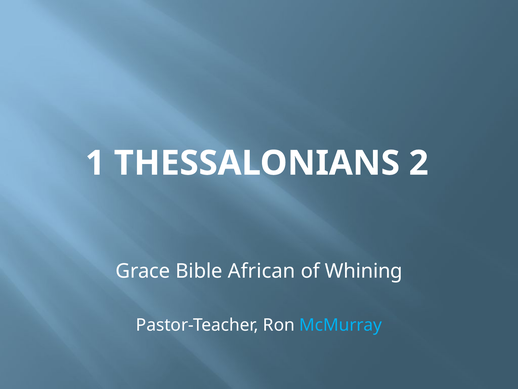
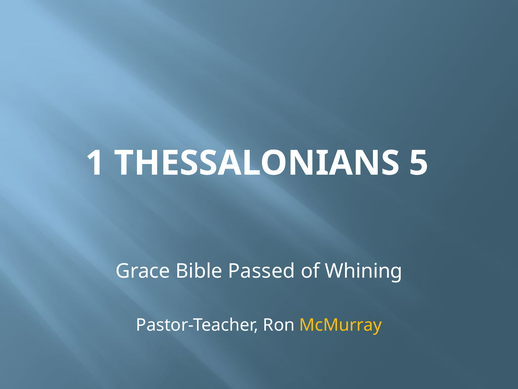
2: 2 -> 5
African: African -> Passed
McMurray colour: light blue -> yellow
